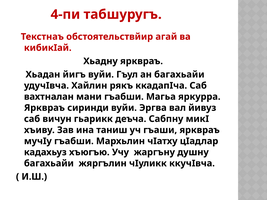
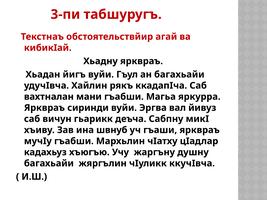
4-пи: 4-пи -> 3-пи
таниш: таниш -> швнуб
